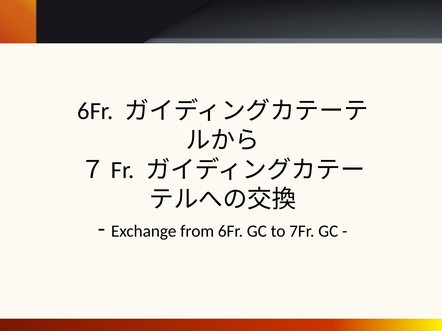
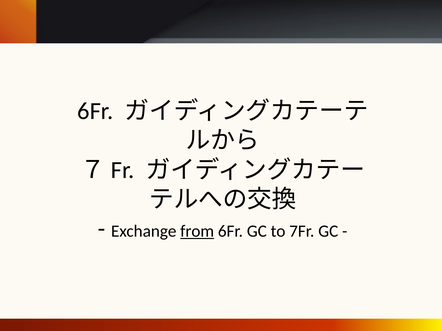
from underline: none -> present
